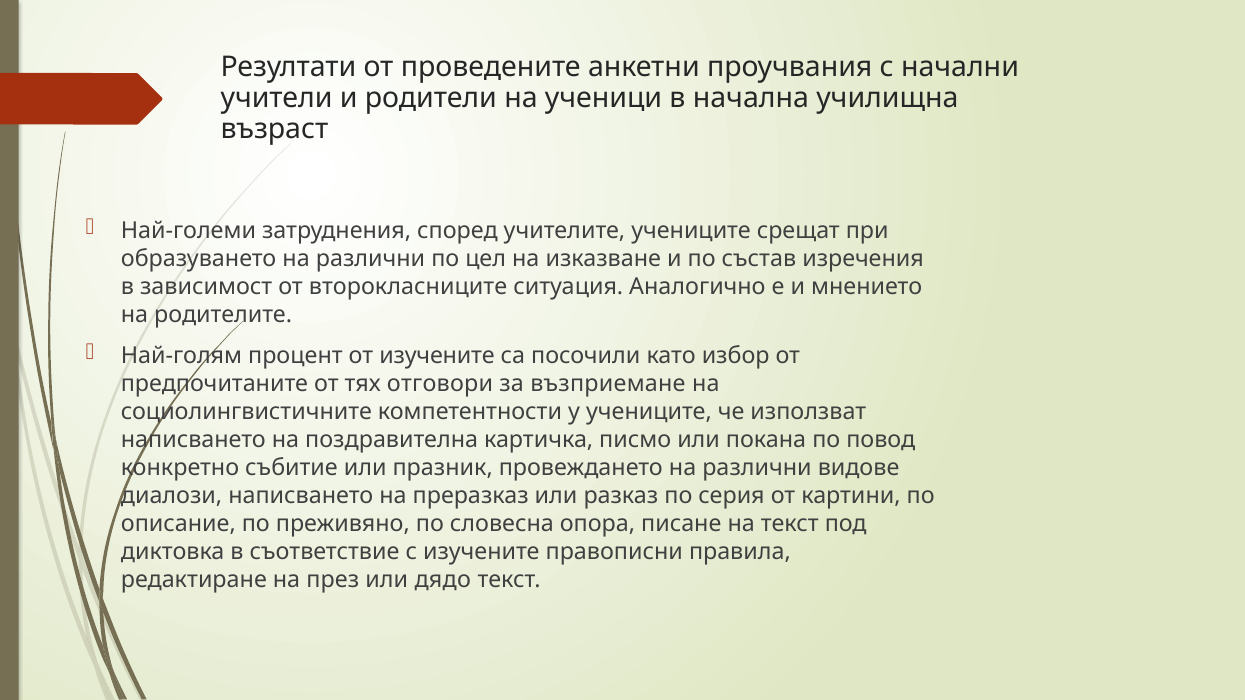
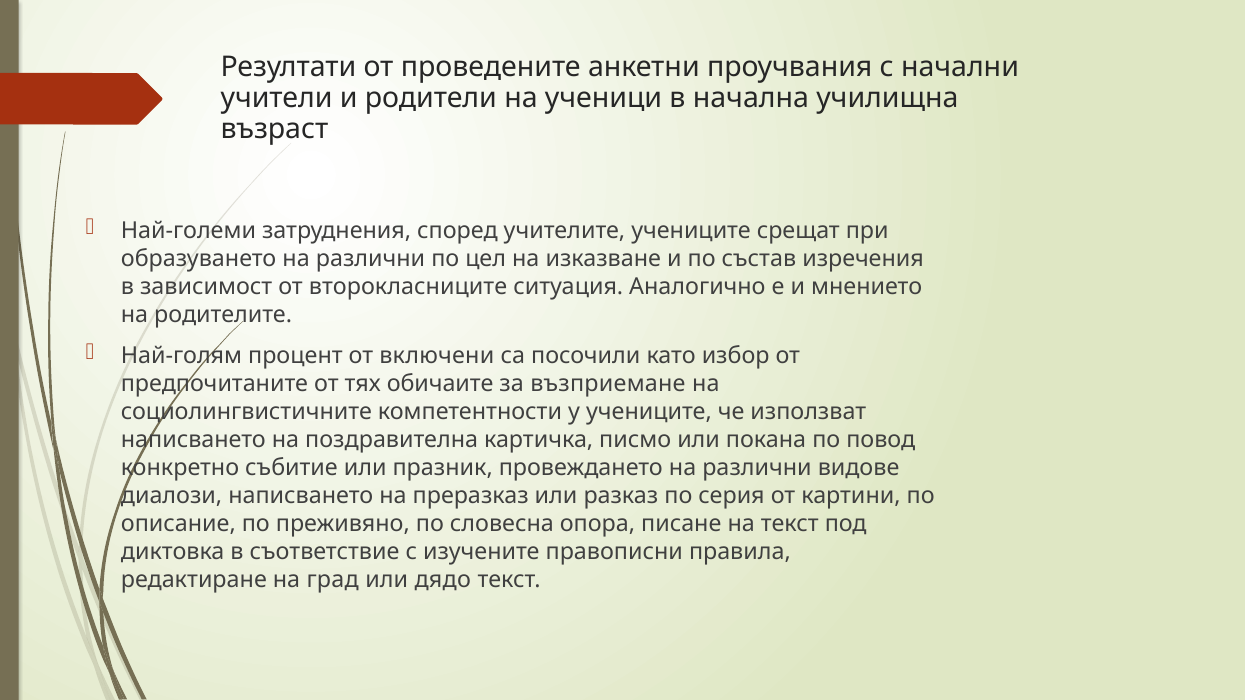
от изучените: изучените -> включени
отговори: отговори -> обичаите
през: през -> град
